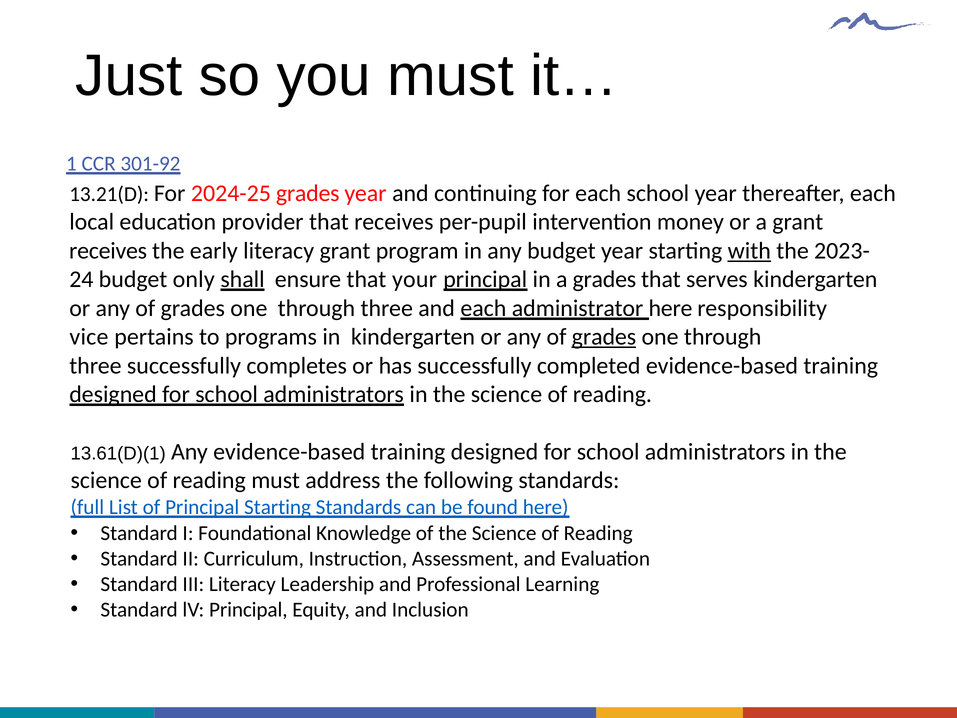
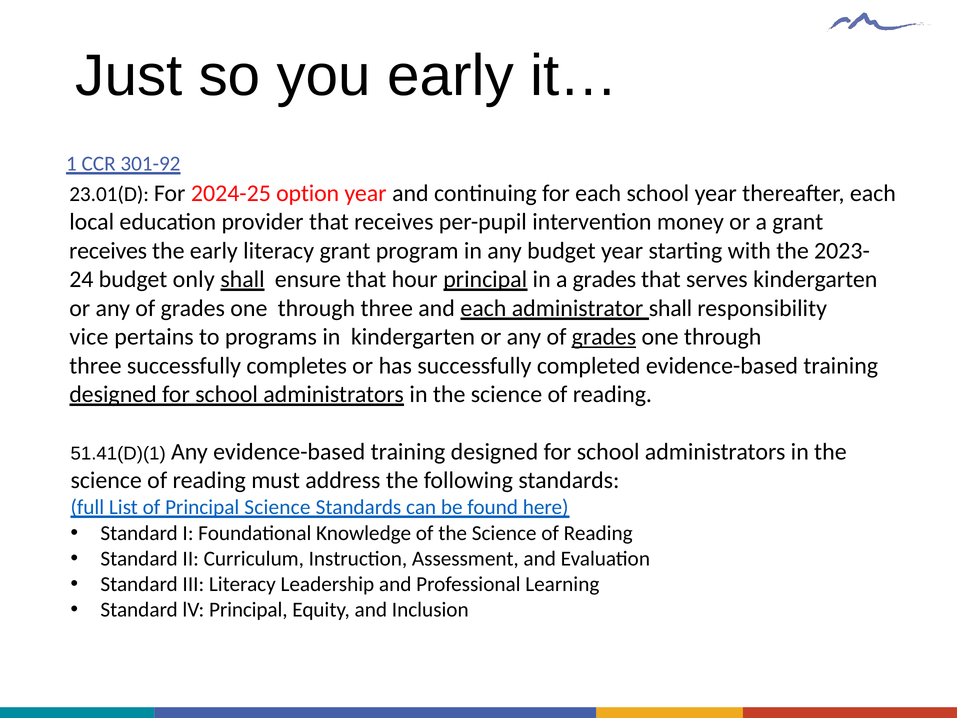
you must: must -> early
13.21(D: 13.21(D -> 23.01(D
2024-25 grades: grades -> option
with underline: present -> none
your: your -> hour
administrator here: here -> shall
13.61(D)(1: 13.61(D)(1 -> 51.41(D)(1
Principal Starting: Starting -> Science
